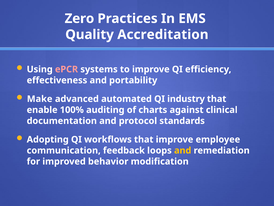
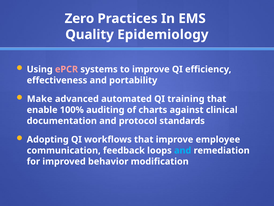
Accreditation: Accreditation -> Epidemiology
industry: industry -> training
and at (183, 150) colour: yellow -> light blue
